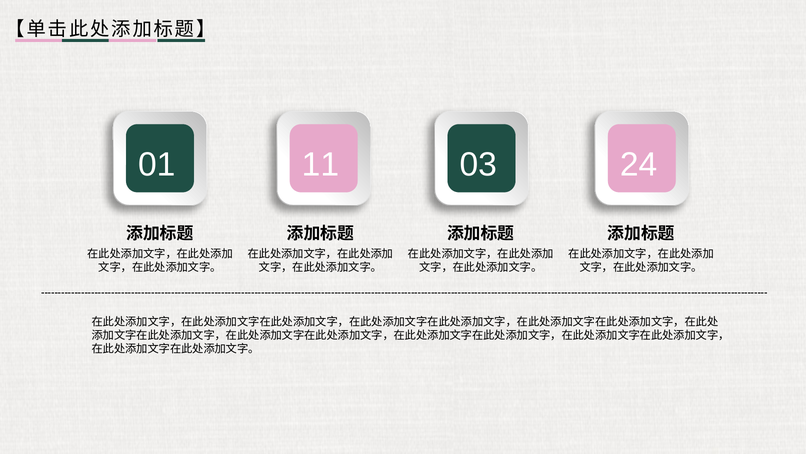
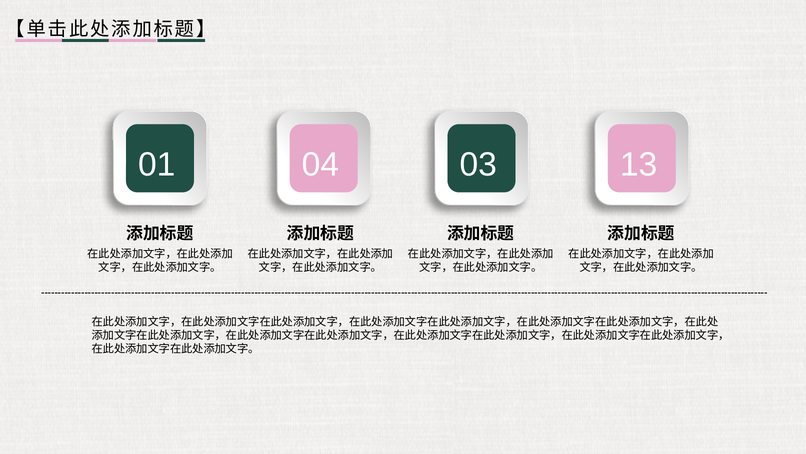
11: 11 -> 04
24: 24 -> 13
